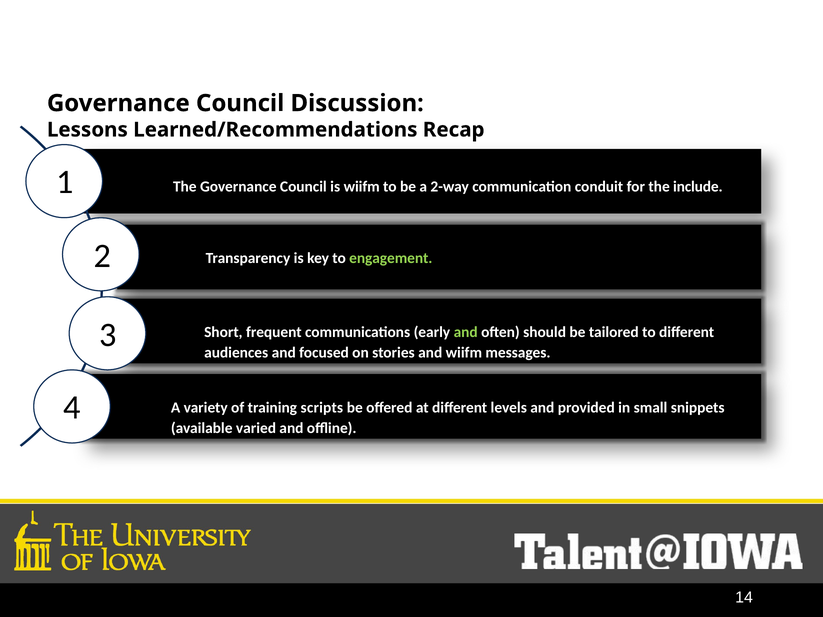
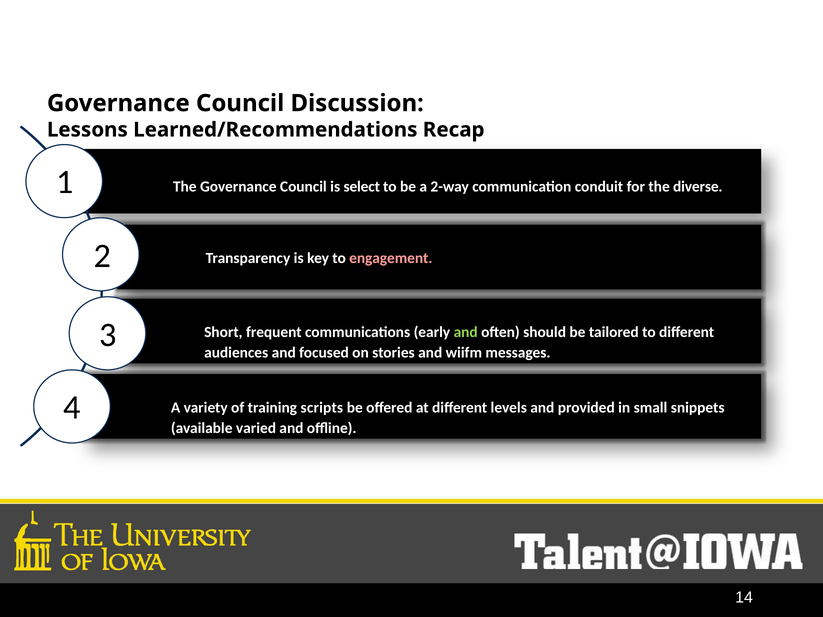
is wiifm: wiifm -> select
include: include -> diverse
engagement colour: light green -> pink
